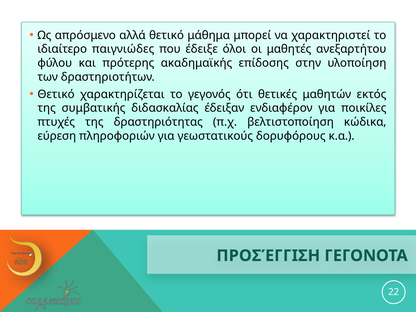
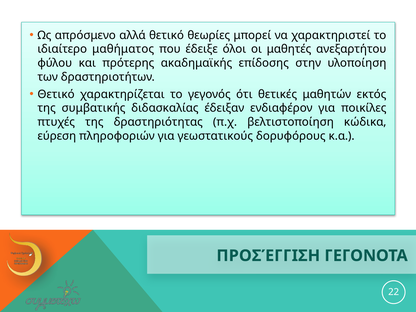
μάθημα: μάθημα -> θεωρίες
παιγνιώδες: παιγνιώδες -> μαθήματος
